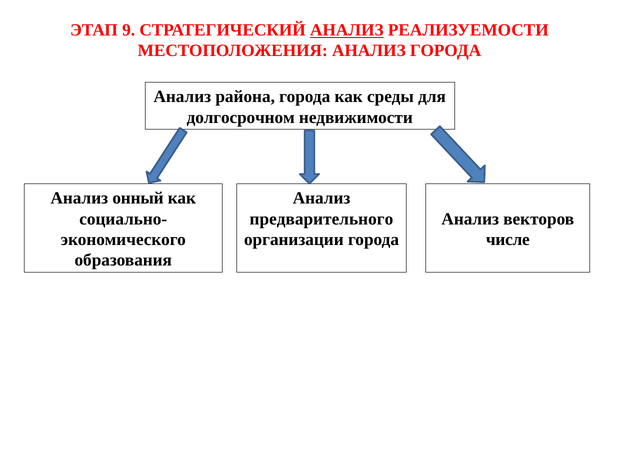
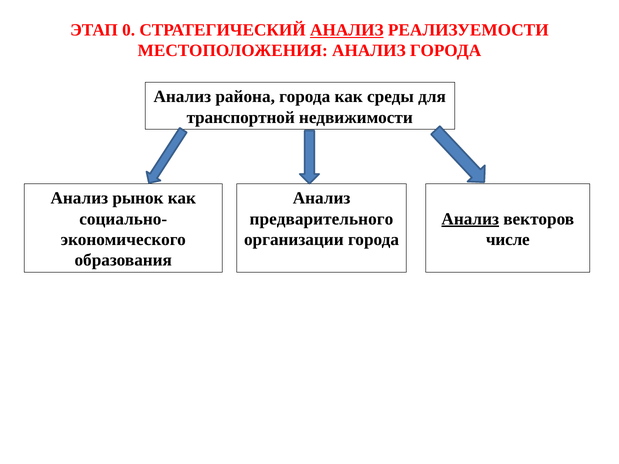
9: 9 -> 0
долгосрочном: долгосрочном -> транспортной
онный: онный -> рынок
Анализ at (470, 219) underline: none -> present
